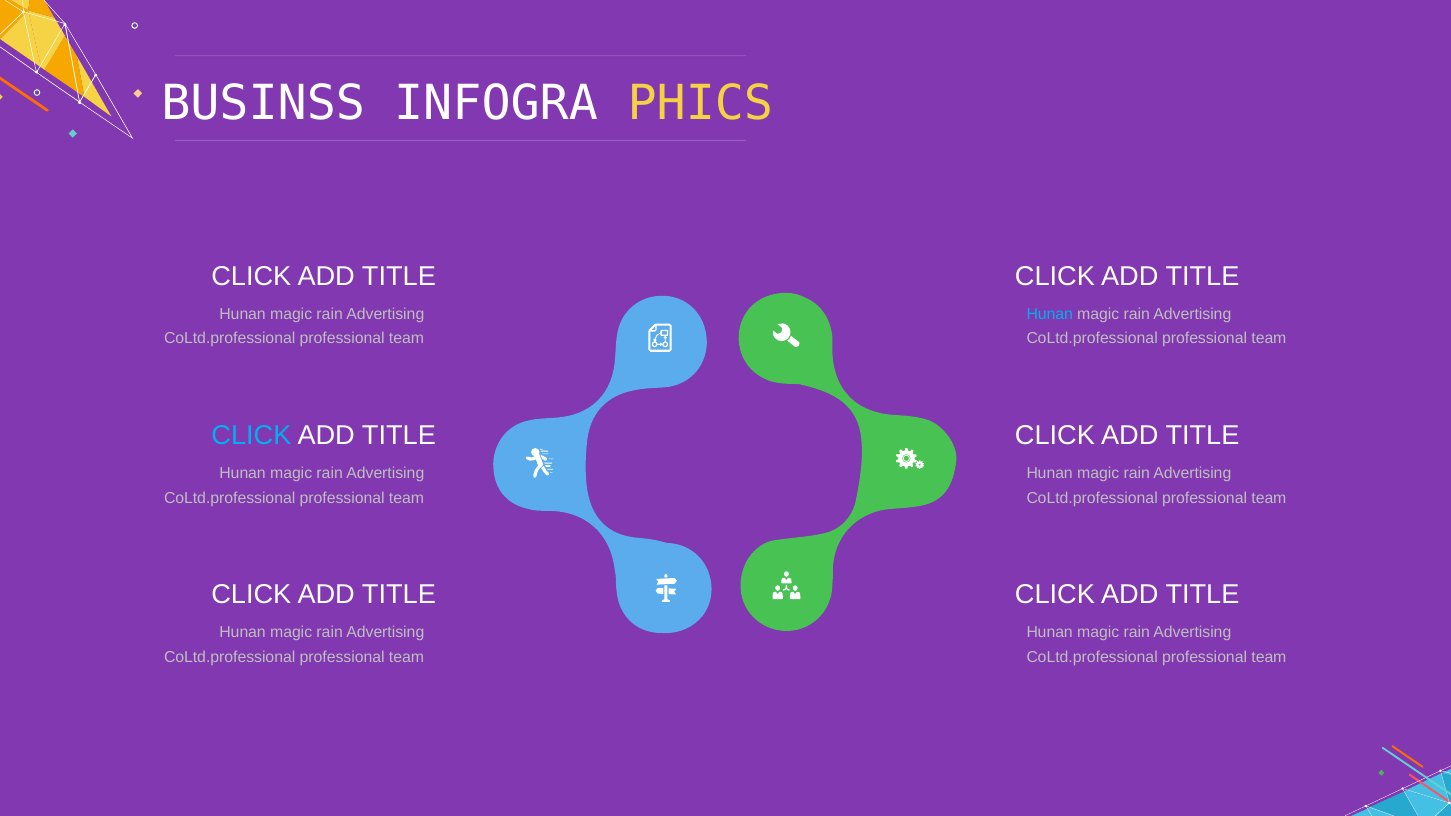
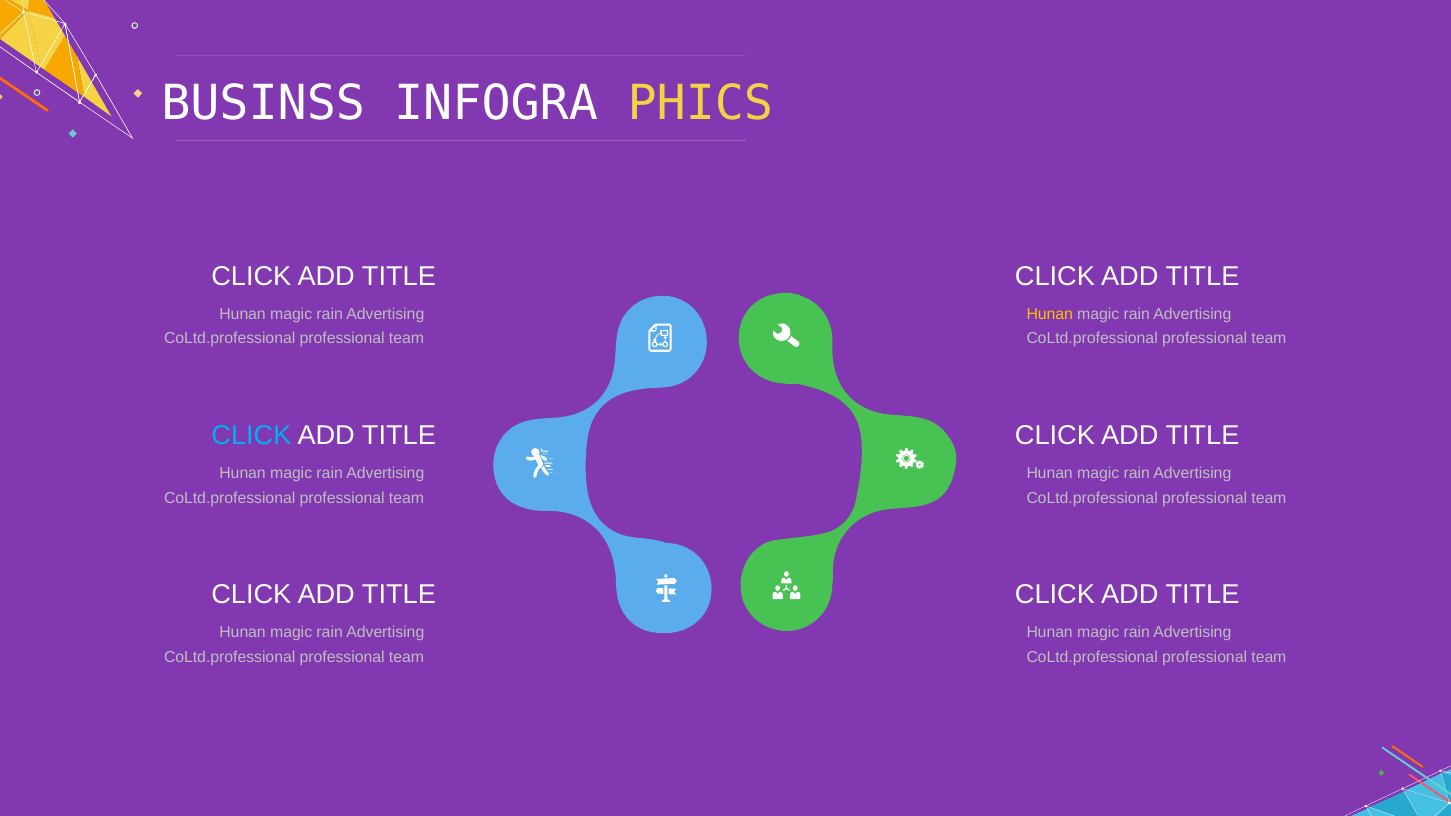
Hunan at (1050, 314) colour: light blue -> yellow
